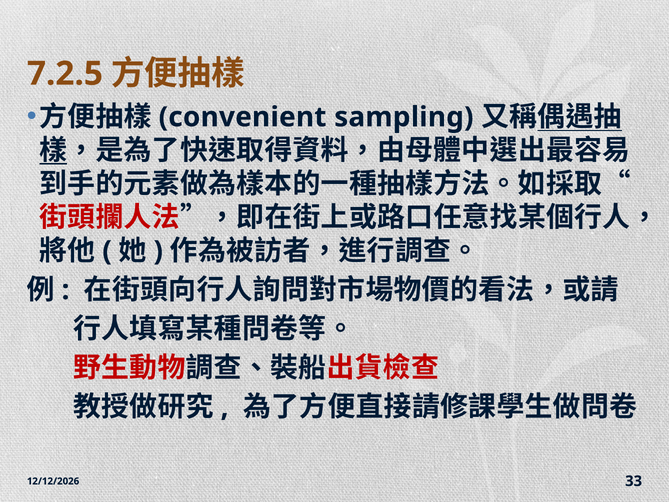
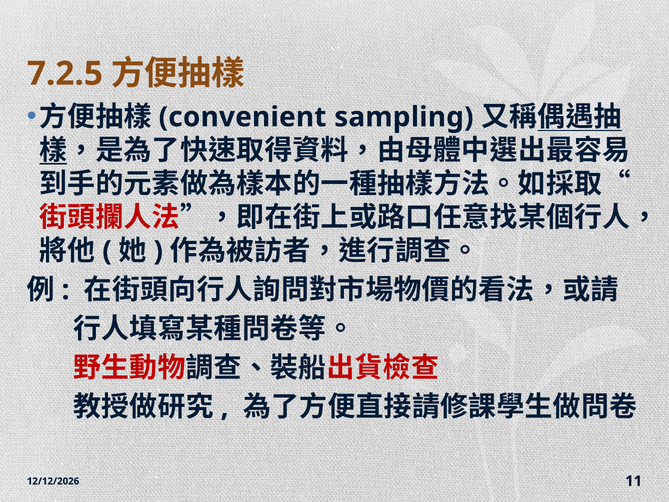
33: 33 -> 11
